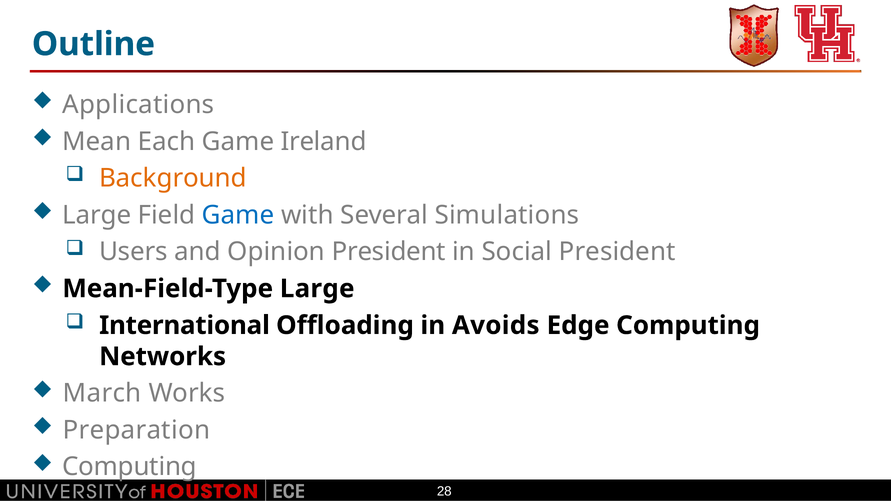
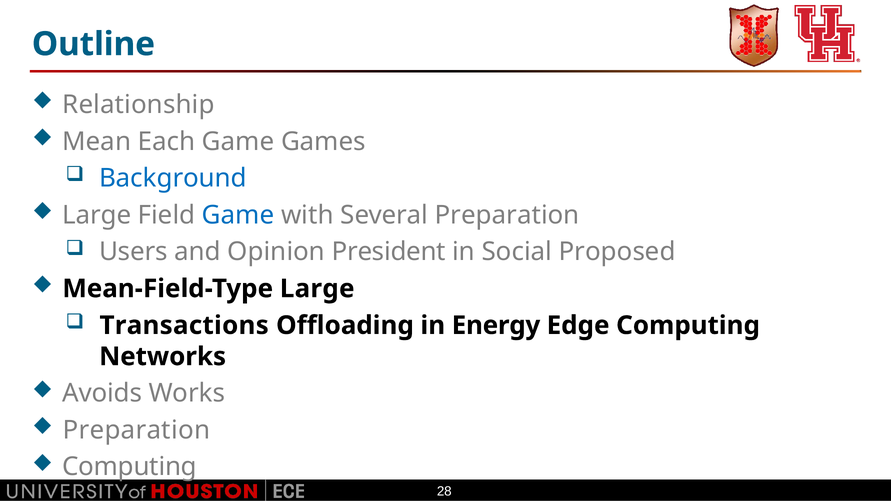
Applications: Applications -> Relationship
Ireland: Ireland -> Games
Background colour: orange -> blue
Several Simulations: Simulations -> Preparation
Social President: President -> Proposed
International: International -> Transactions
Avoids: Avoids -> Energy
March: March -> Avoids
